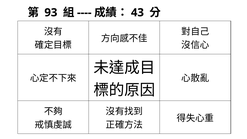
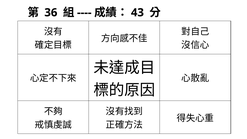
93: 93 -> 36
